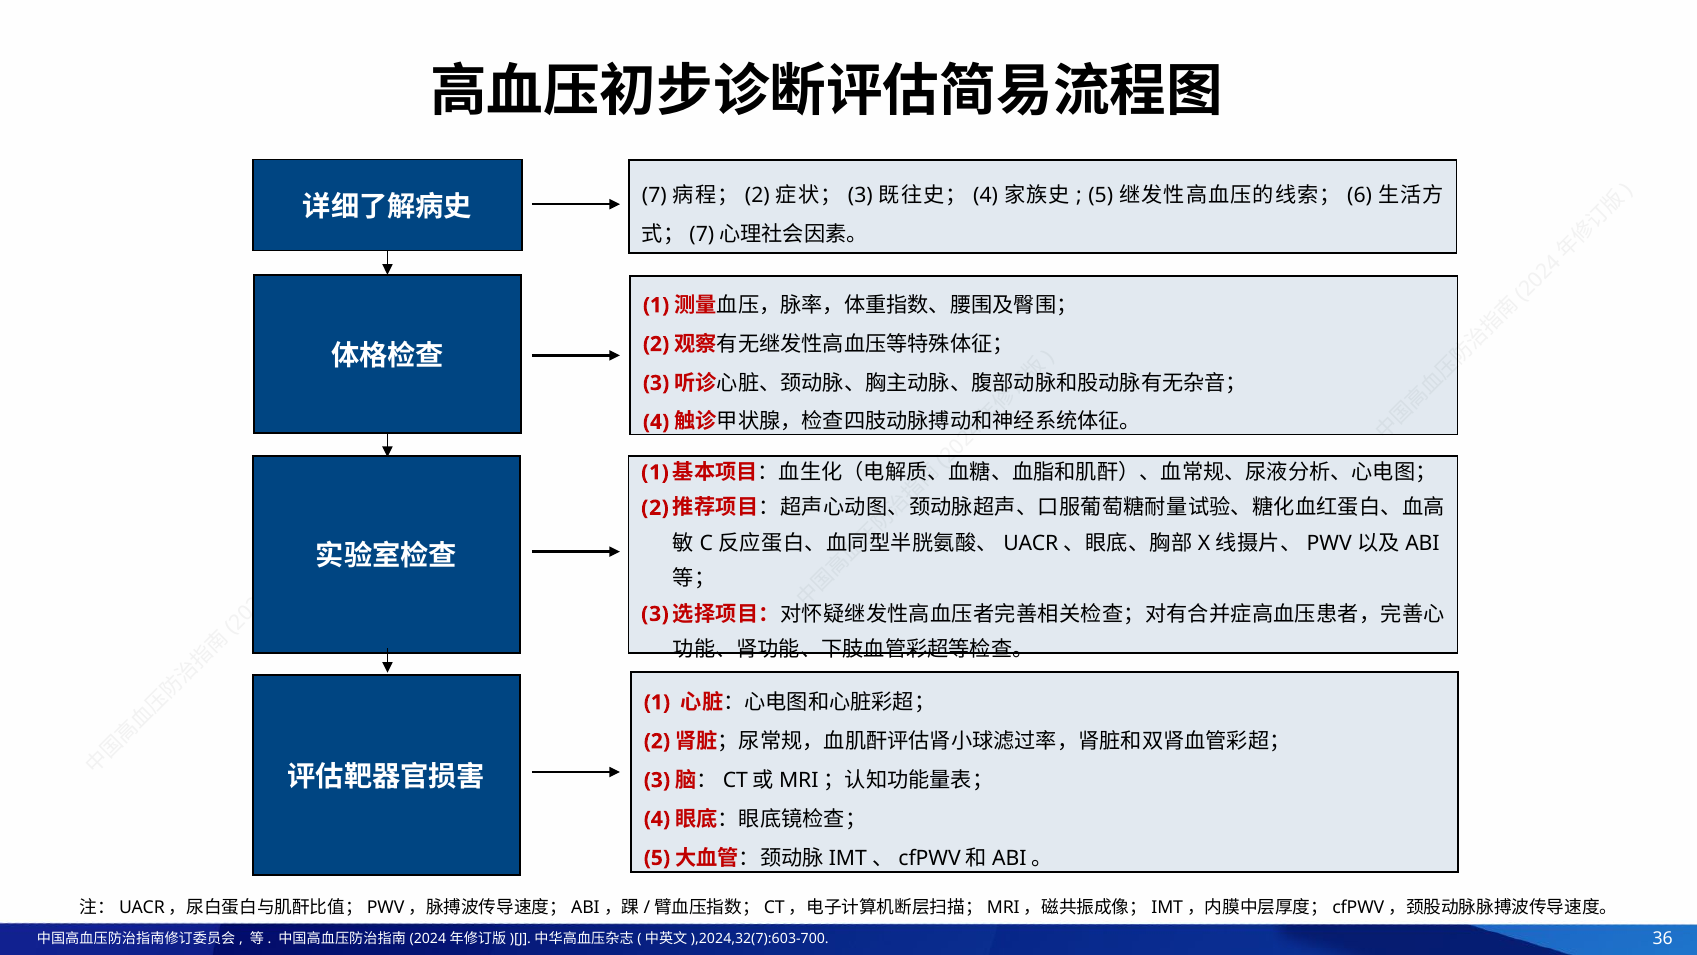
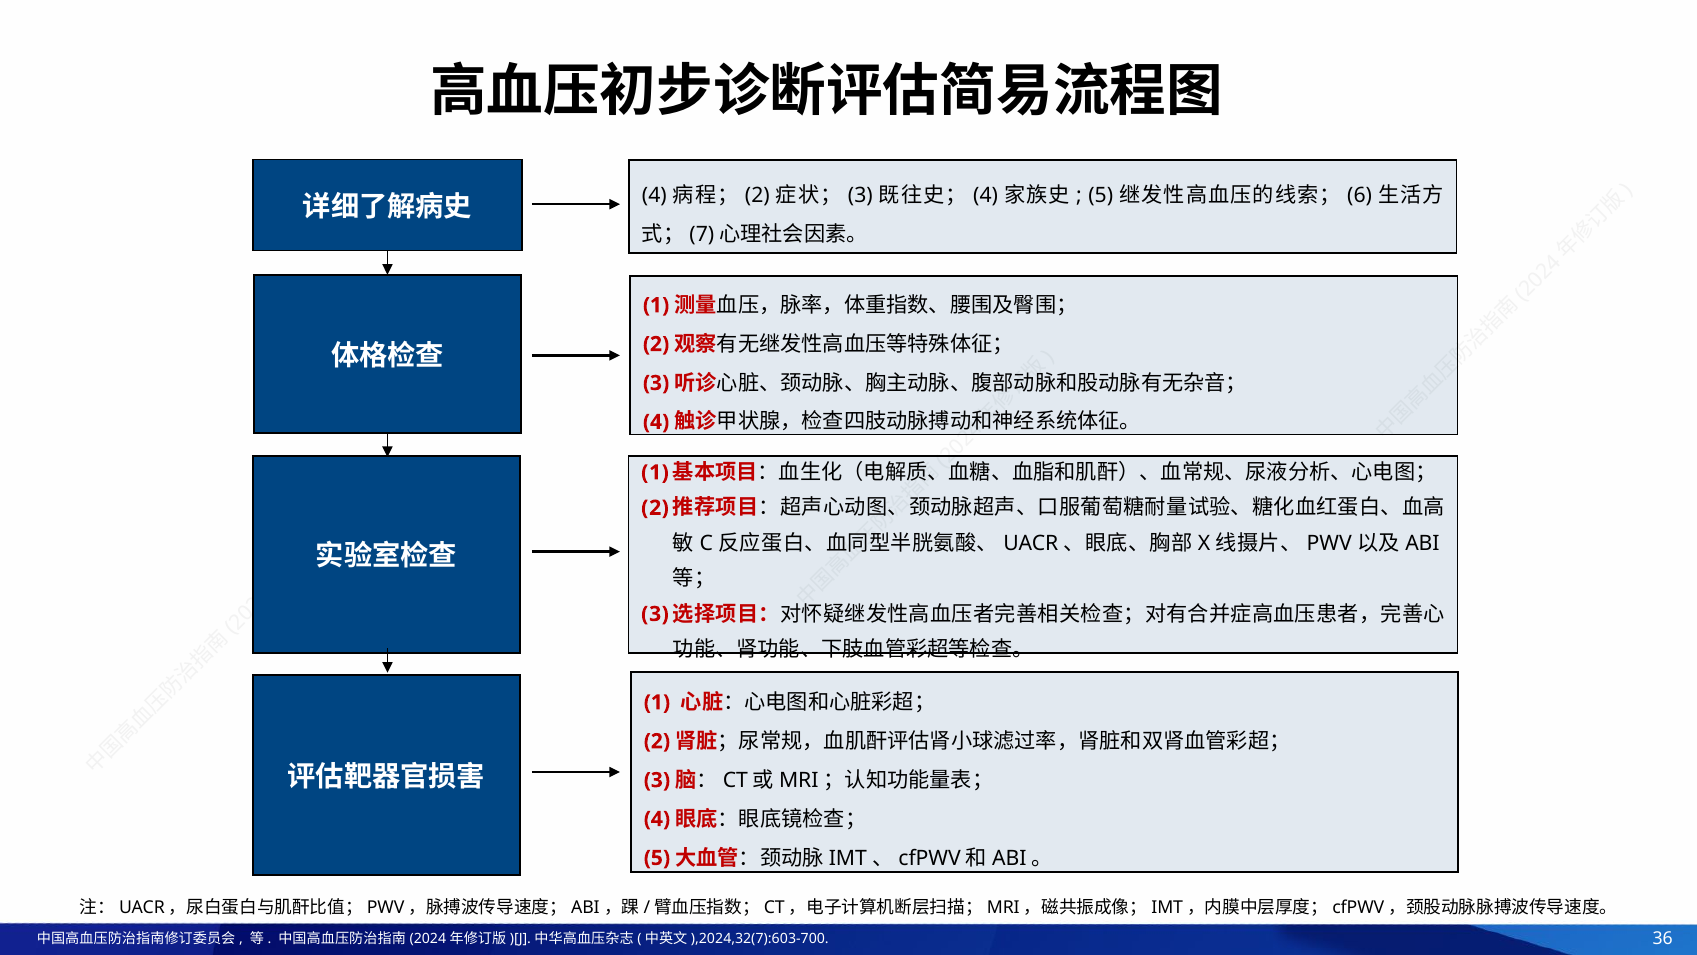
7 at (654, 195): 7 -> 4
